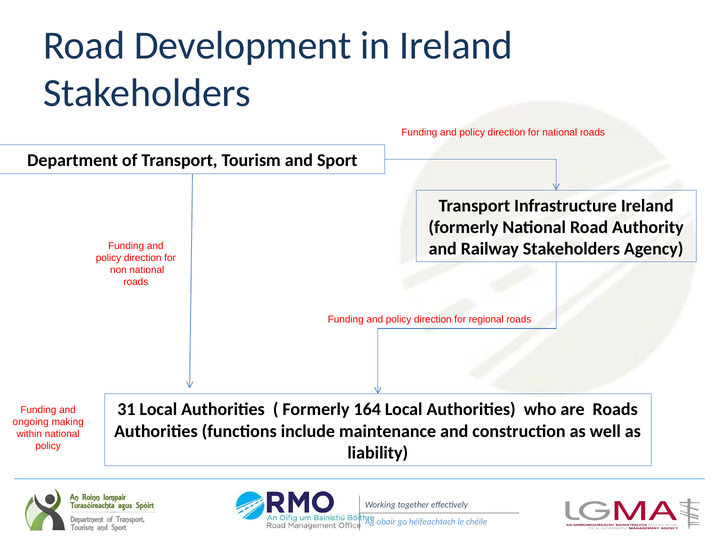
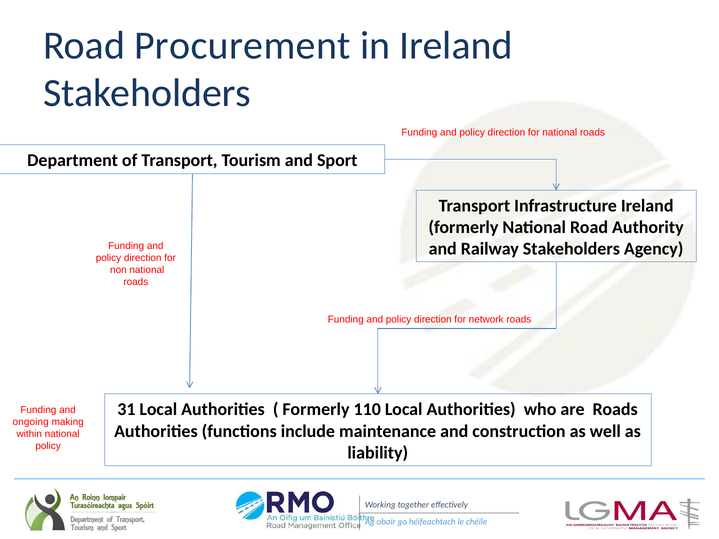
Development: Development -> Procurement
regional: regional -> network
164: 164 -> 110
